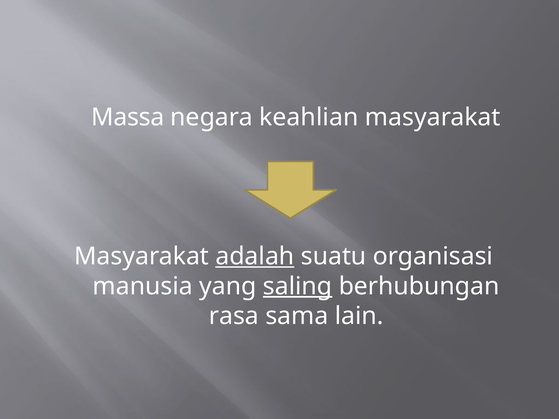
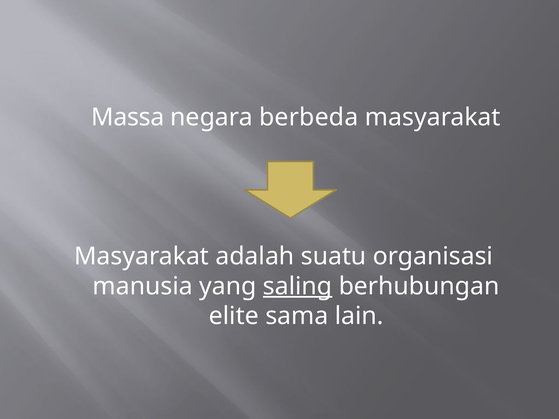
keahlian: keahlian -> berbeda
adalah underline: present -> none
rasa: rasa -> elite
